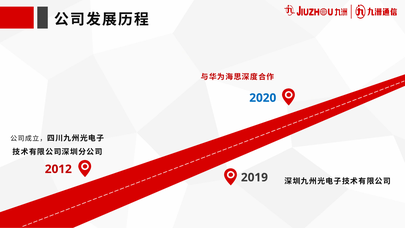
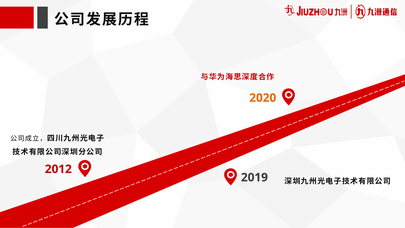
2020 colour: blue -> orange
